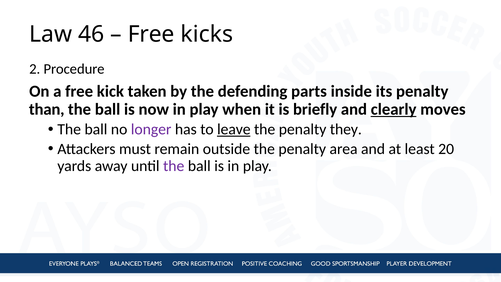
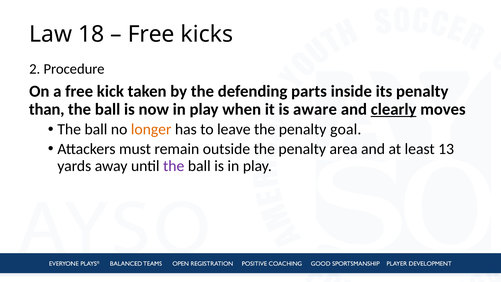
46: 46 -> 18
briefly: briefly -> aware
longer colour: purple -> orange
leave underline: present -> none
they: they -> goal
20: 20 -> 13
